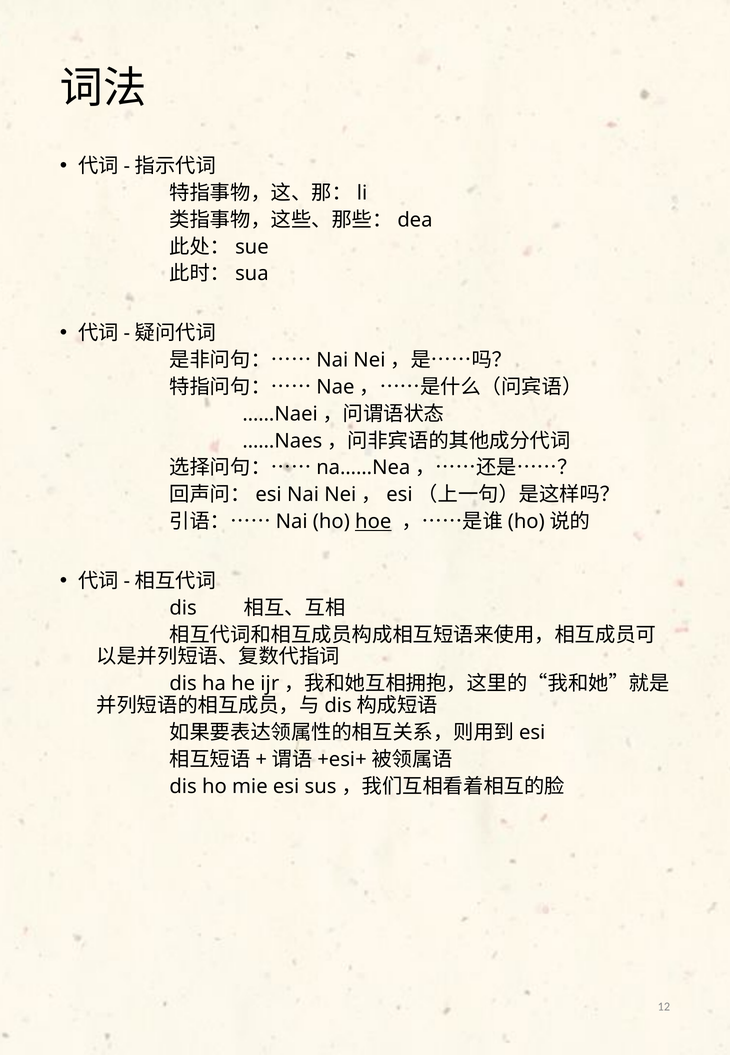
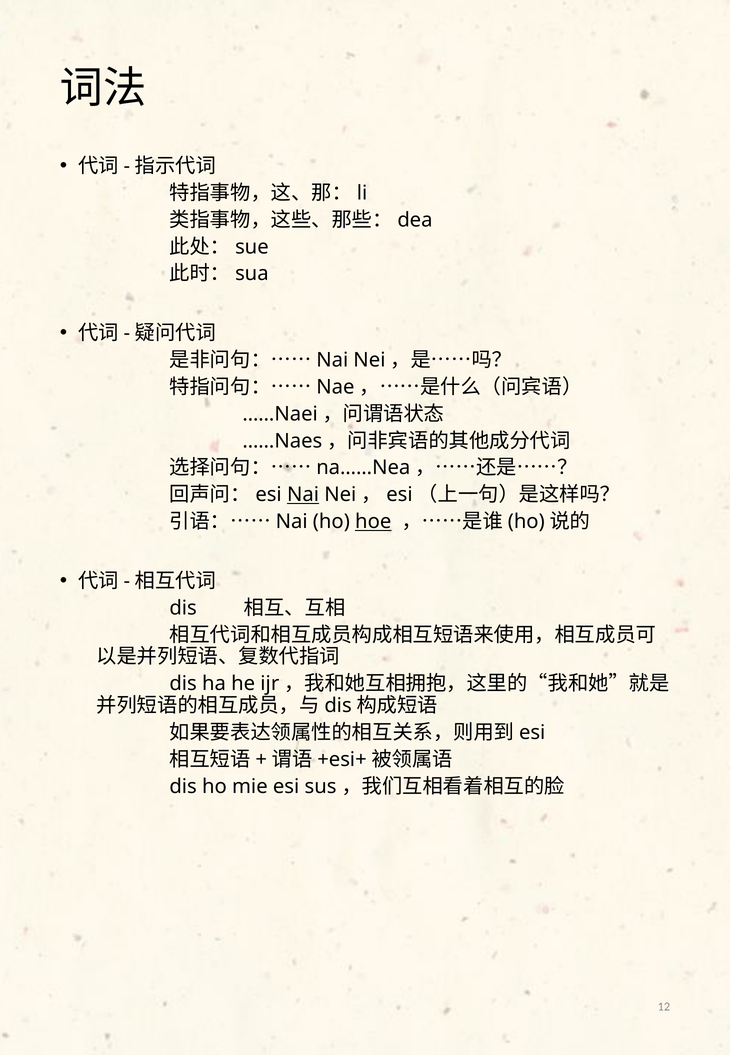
Nai underline: none -> present
